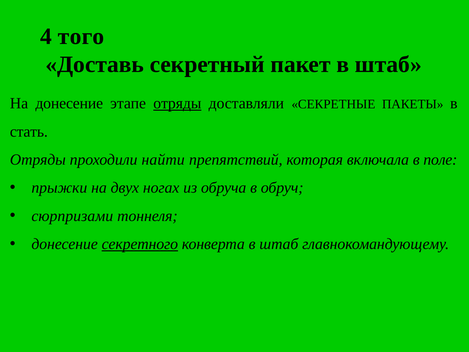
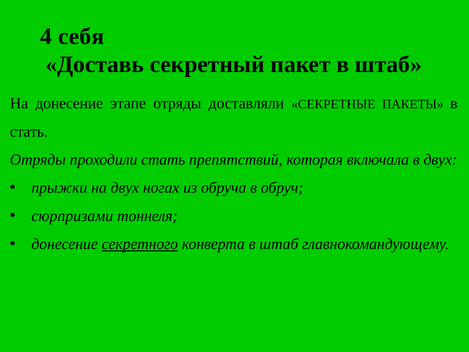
того: того -> себя
отряды at (177, 103) underline: present -> none
проходили найти: найти -> стать
в поле: поле -> двух
